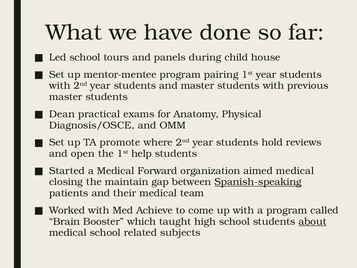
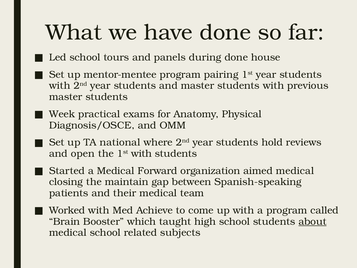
during child: child -> done
Dean: Dean -> Week
promote: promote -> national
1st help: help -> with
Spanish-speaking underline: present -> none
